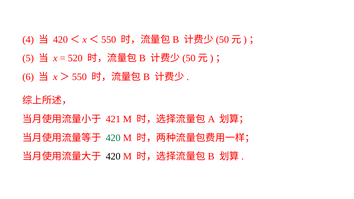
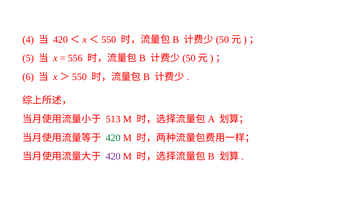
520: 520 -> 556
421: 421 -> 513
420 at (113, 157) colour: black -> purple
